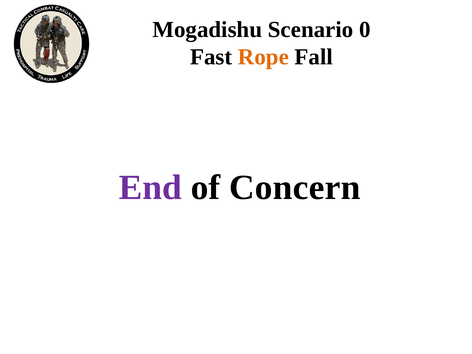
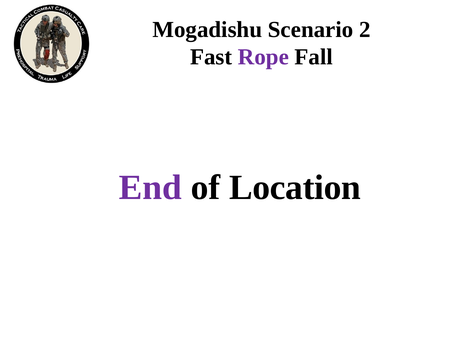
0: 0 -> 2
Rope colour: orange -> purple
Concern: Concern -> Location
